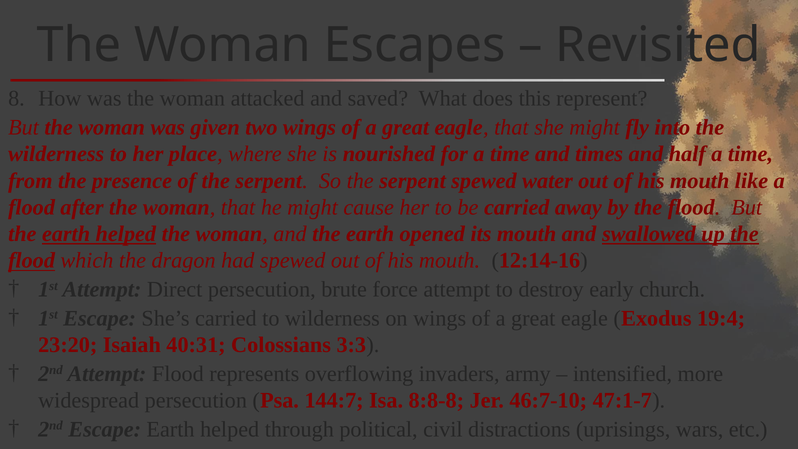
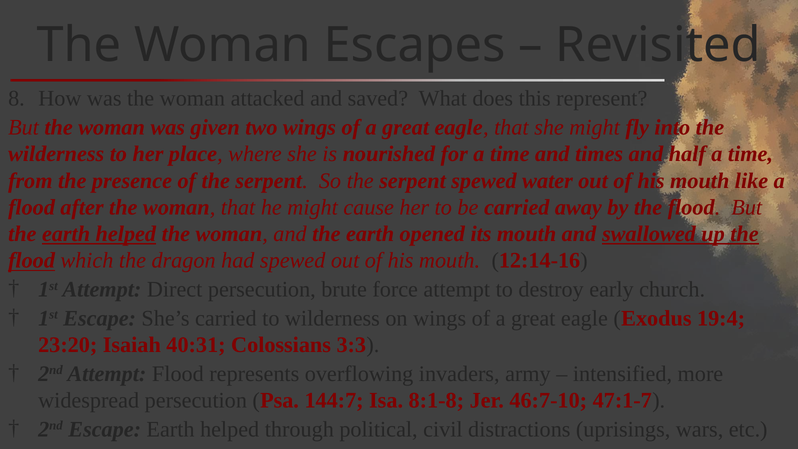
8:8-8: 8:8-8 -> 8:1-8
